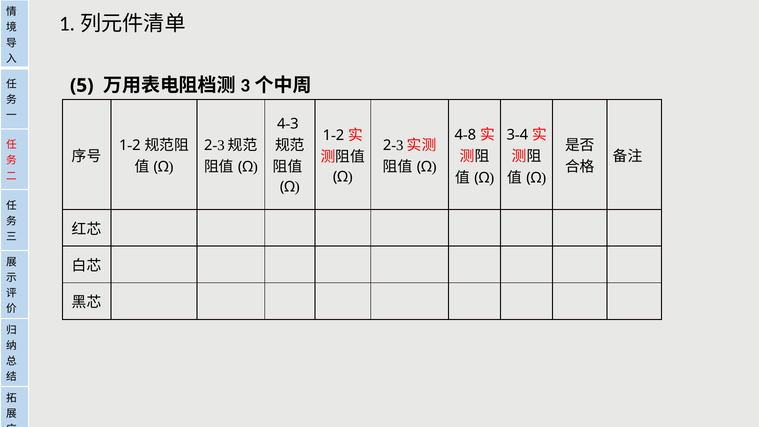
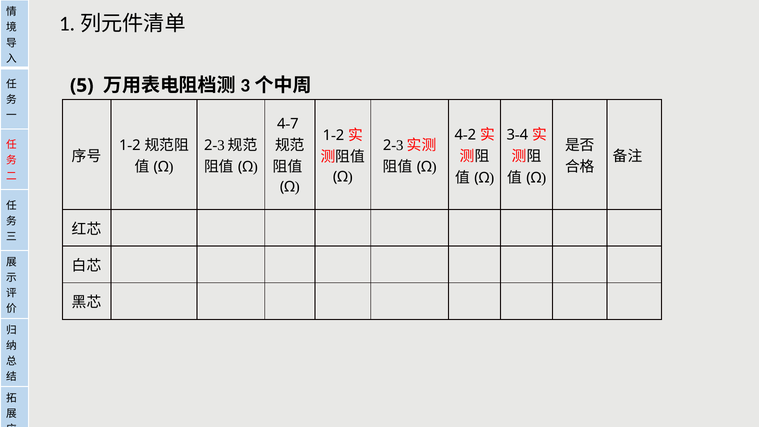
3 at (294, 124): 3 -> 7
8 at (472, 135): 8 -> 2
